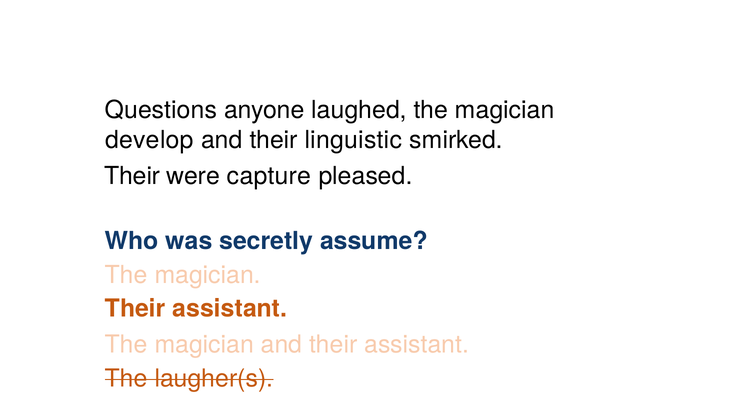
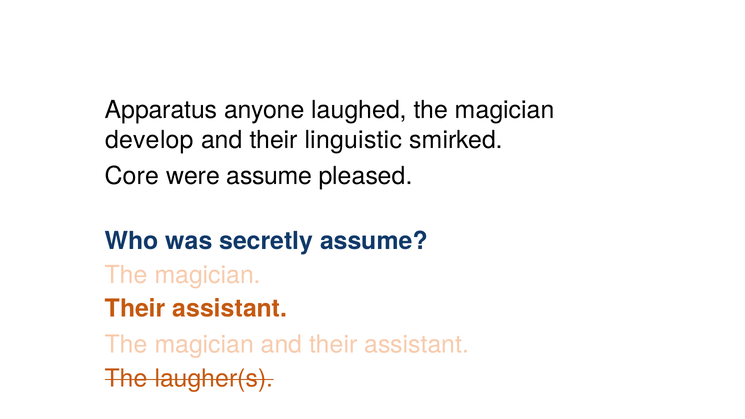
Questions: Questions -> Apparatus
Their at (132, 176): Their -> Core
were capture: capture -> assume
